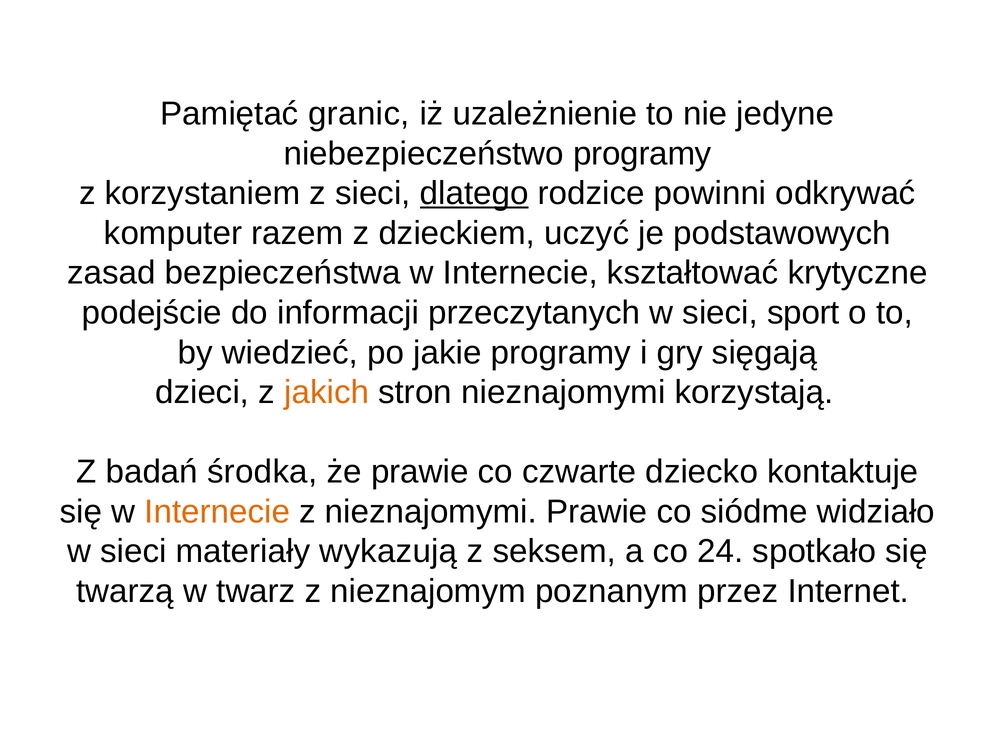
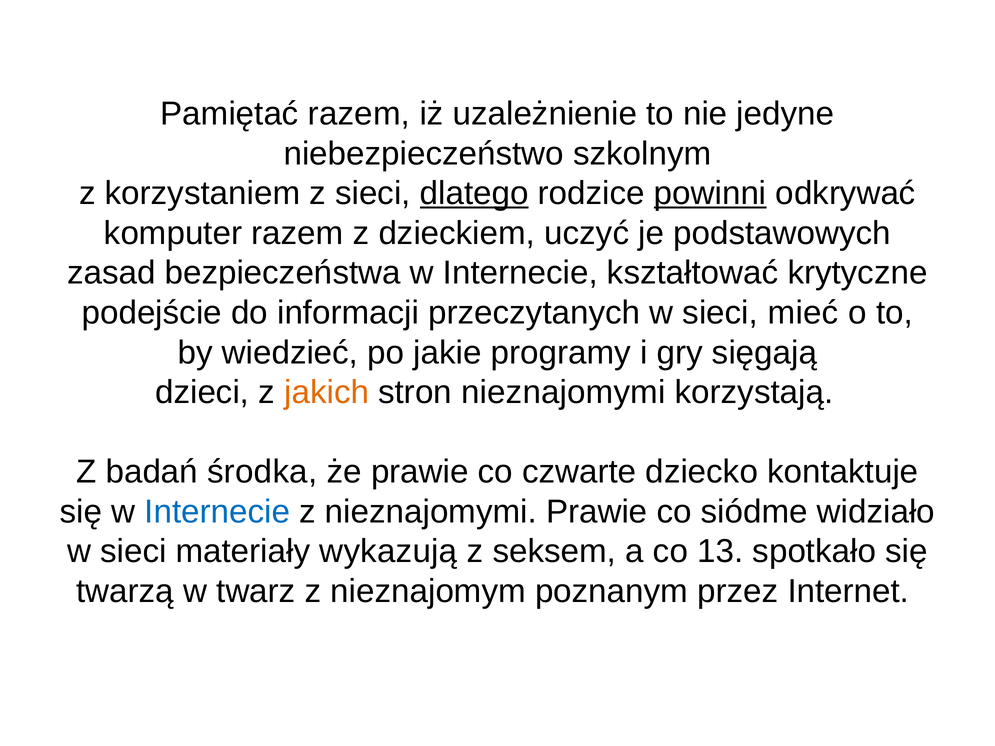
Pamiętać granic: granic -> razem
niebezpieczeństwo programy: programy -> szkolnym
powinni underline: none -> present
sport: sport -> mieć
Internecie at (217, 512) colour: orange -> blue
24: 24 -> 13
